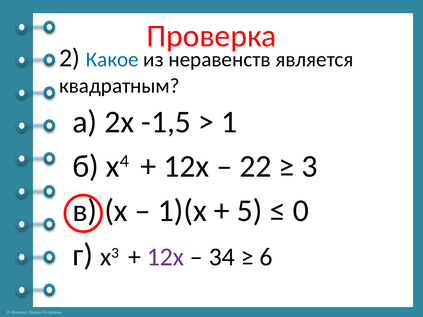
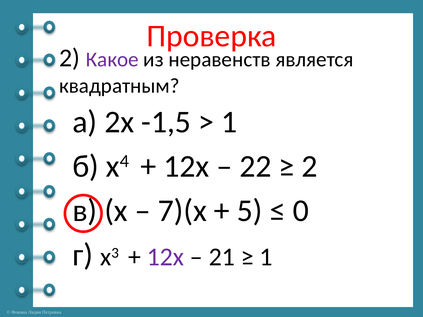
Какое colour: blue -> purple
3 at (310, 166): 3 -> 2
1)(х: 1)(х -> 7)(х
34: 34 -> 21
6 at (266, 257): 6 -> 1
